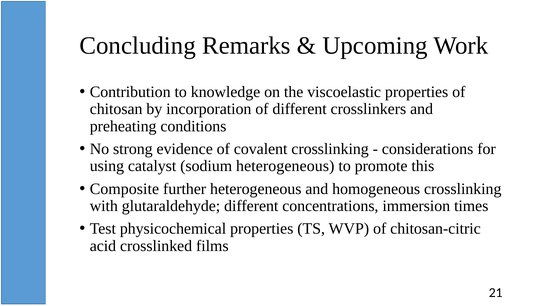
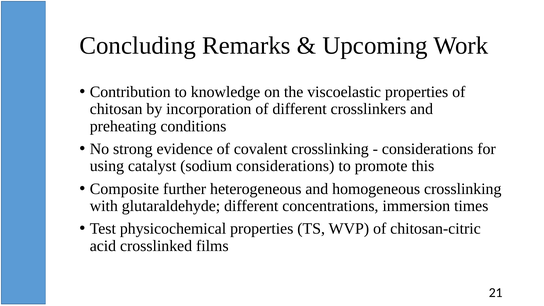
sodium heterogeneous: heterogeneous -> considerations
